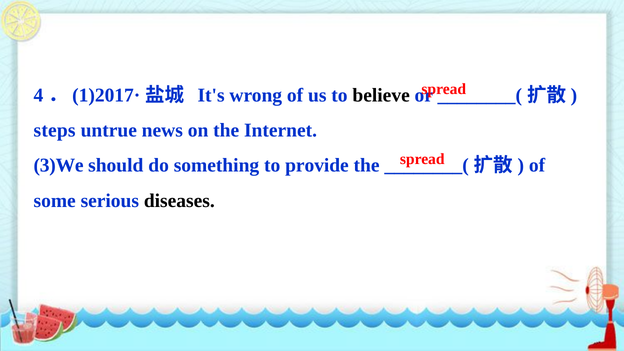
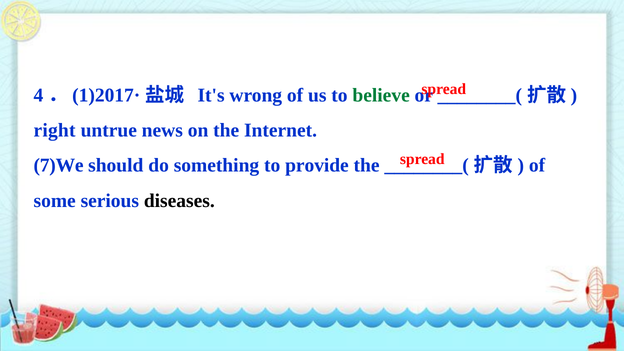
believe colour: black -> green
steps: steps -> right
3)We: 3)We -> 7)We
